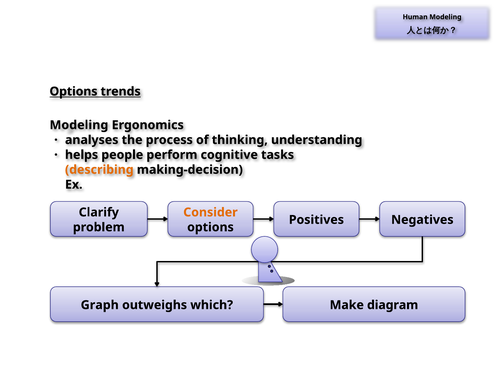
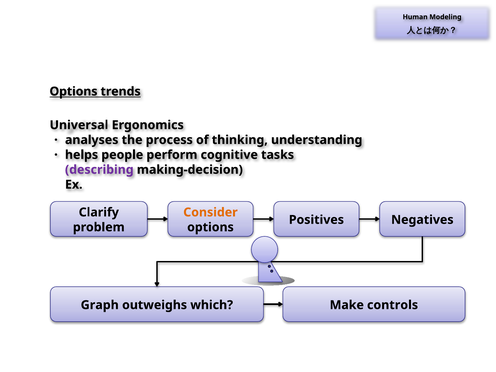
Modeling at (79, 125): Modeling -> Universal
describing colour: orange -> purple
diagram: diagram -> controls
